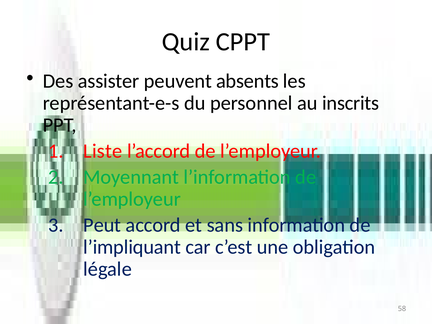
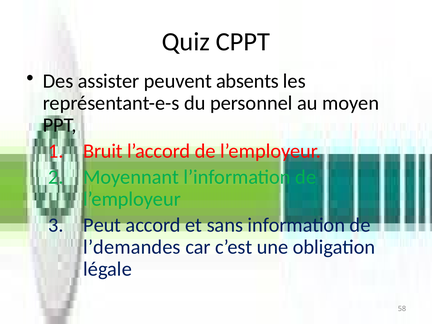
inscrits: inscrits -> moyen
Liste: Liste -> Bruit
l’impliquant: l’impliquant -> l’demandes
